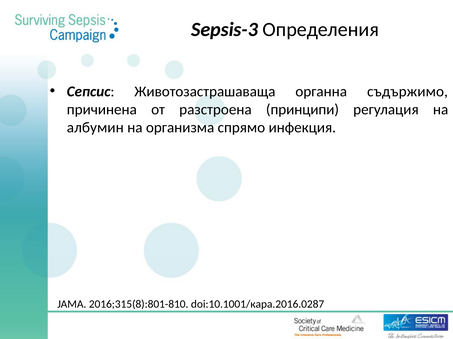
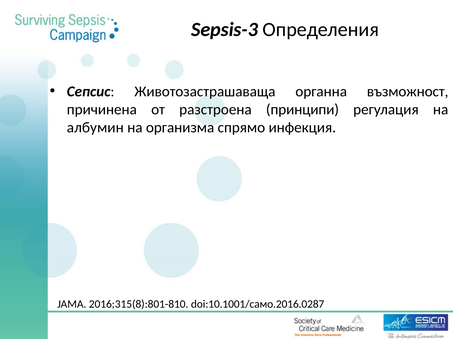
съдържимо: съдържимо -> възможност
doi:10.1001/кара.2016.0287: doi:10.1001/кара.2016.0287 -> doi:10.1001/само.2016.0287
